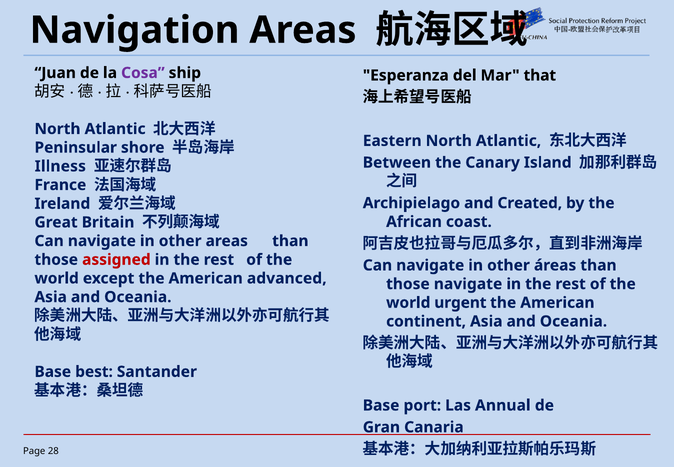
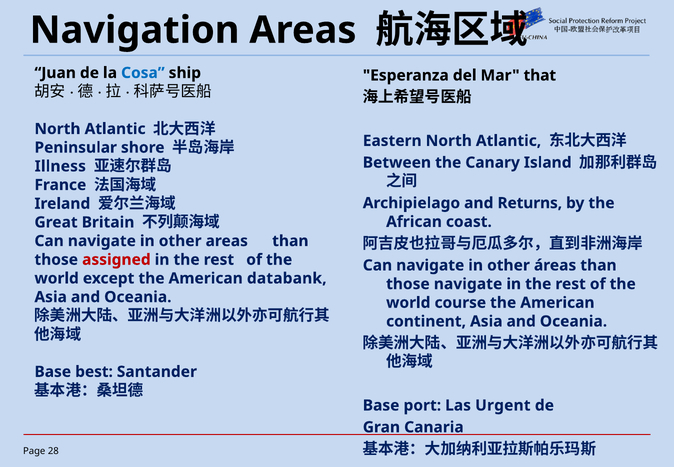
Cosa colour: purple -> blue
Created: Created -> Returns
advanced: advanced -> databank
urgent: urgent -> course
Annual: Annual -> Urgent
